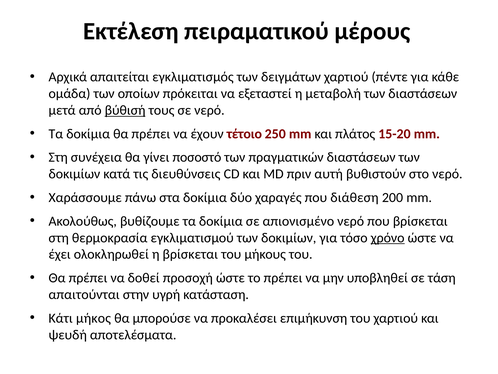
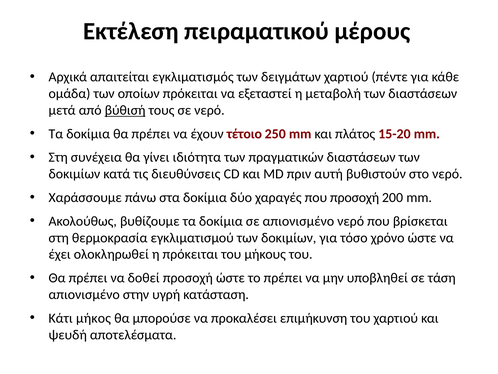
ποσοστό: ποσοστό -> ιδιότητα
που διάθεση: διάθεση -> προσοχή
χρόνο underline: present -> none
η βρίσκεται: βρίσκεται -> πρόκειται
απαιτούνται at (84, 294): απαιτούνται -> απιονισμένο
